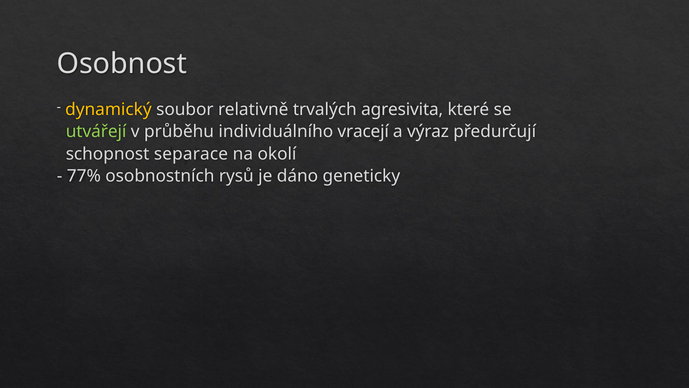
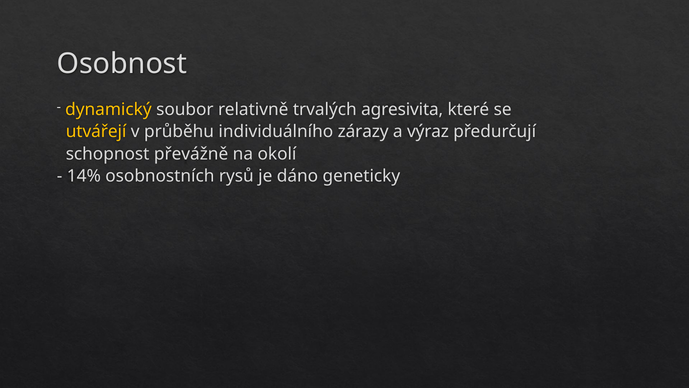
utvářejí colour: light green -> yellow
vracejí: vracejí -> zárazy
separace: separace -> převážně
77%: 77% -> 14%
